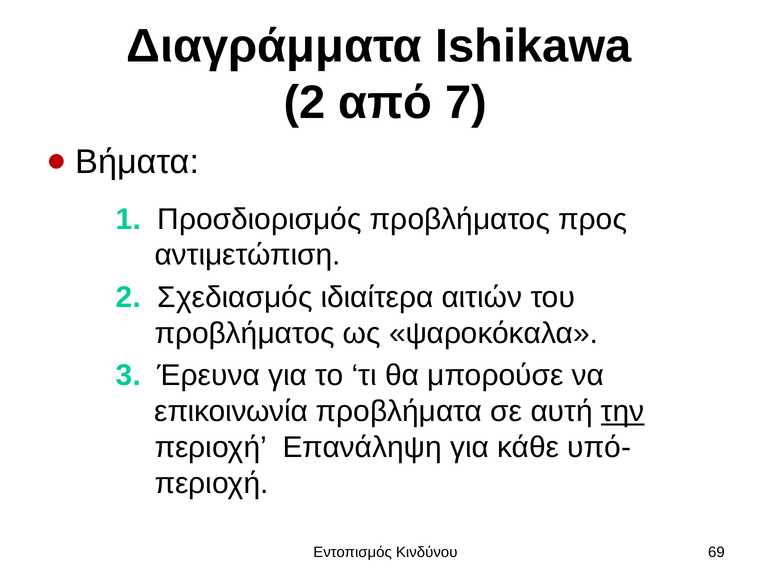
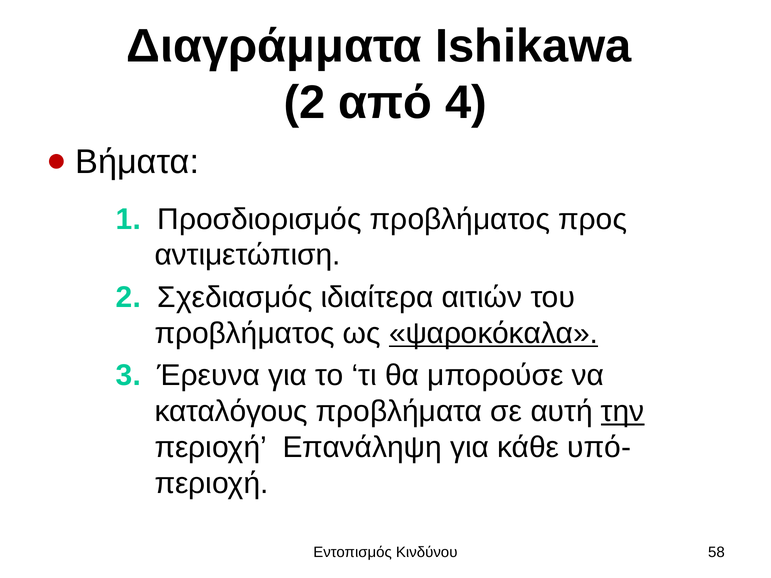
7: 7 -> 4
ψαροκόκαλα underline: none -> present
επικοινωνία: επικοινωνία -> καταλόγους
69: 69 -> 58
